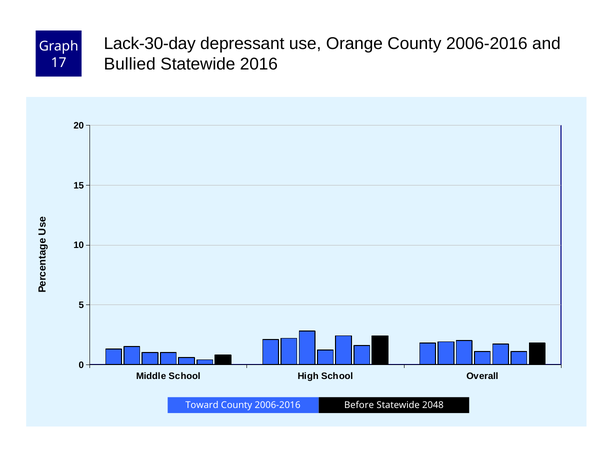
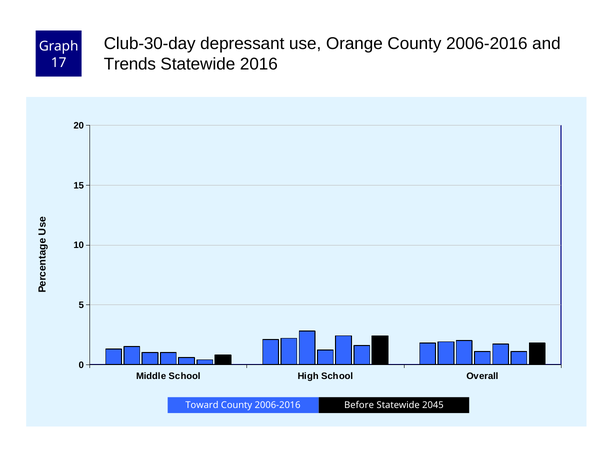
Lack-30-day: Lack-30-day -> Club-30-day
Bullied: Bullied -> Trends
2048: 2048 -> 2045
